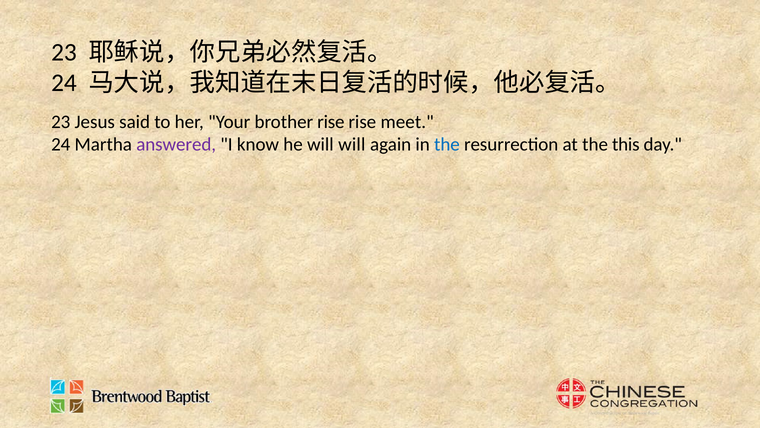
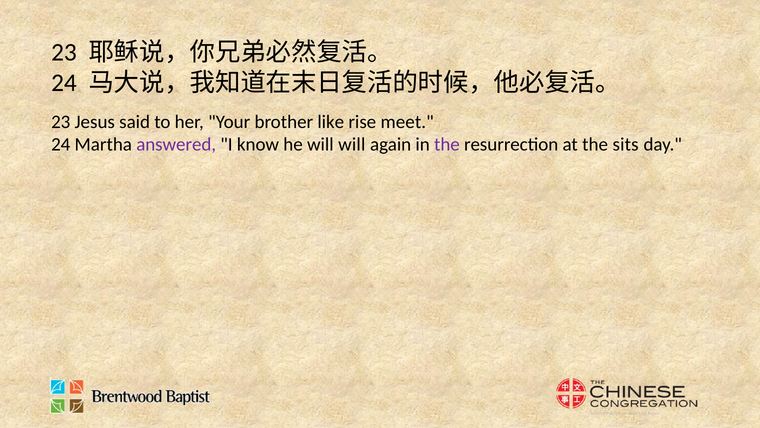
brother rise: rise -> like
the at (447, 144) colour: blue -> purple
this: this -> sits
